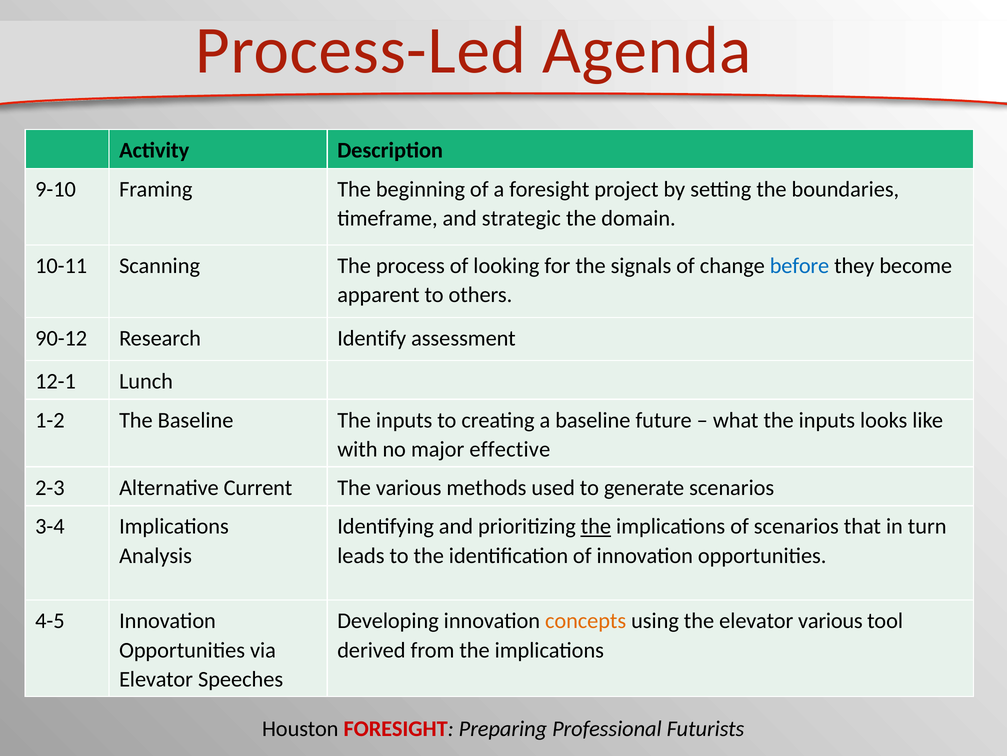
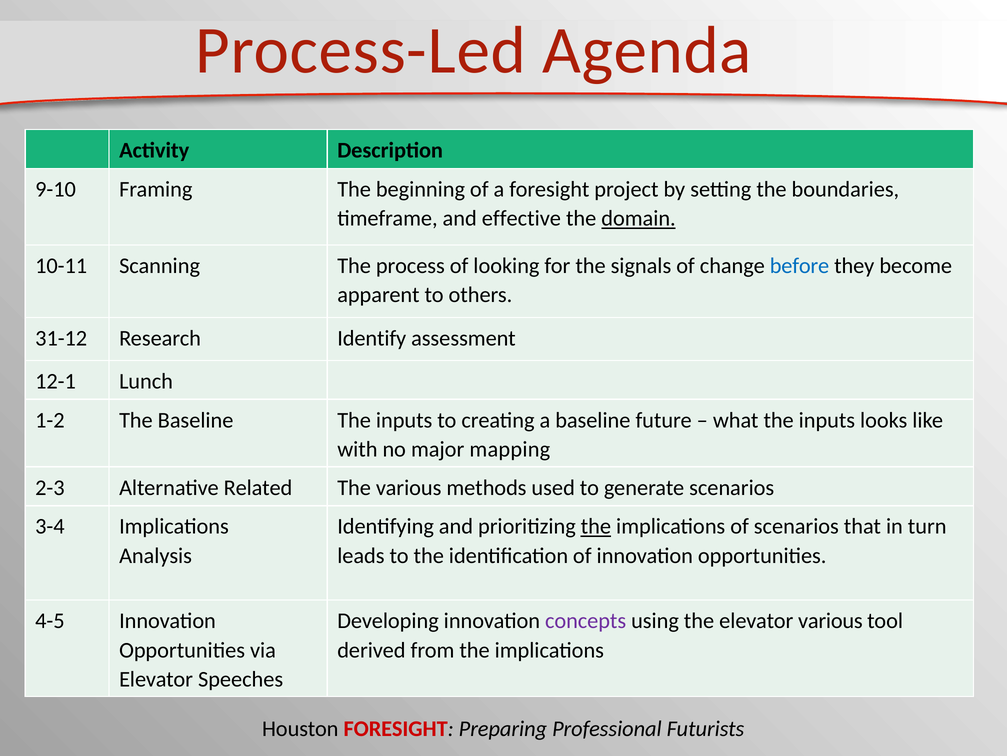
strategic: strategic -> effective
domain underline: none -> present
90-12: 90-12 -> 31-12
effective: effective -> mapping
Current: Current -> Related
concepts colour: orange -> purple
